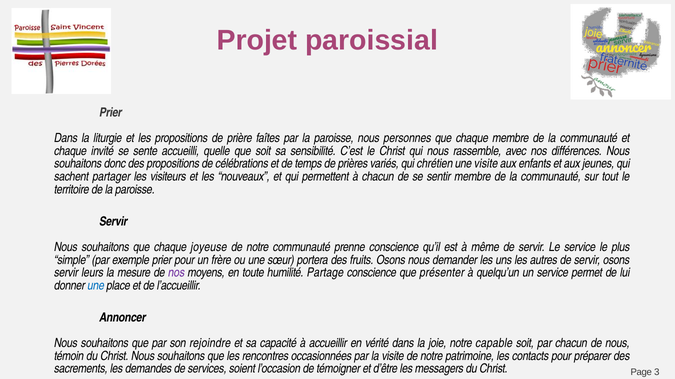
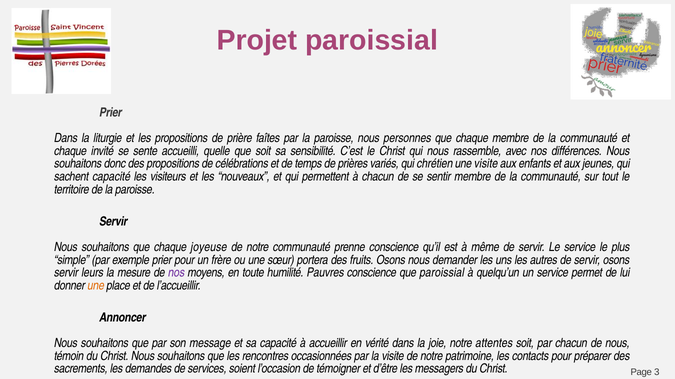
sachent partager: partager -> capacité
Partage: Partage -> Pauvres
que présenter: présenter -> paroissial
une at (96, 286) colour: blue -> orange
rejoindre: rejoindre -> message
capable: capable -> attentes
